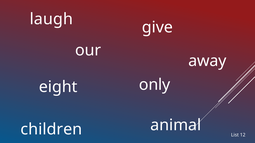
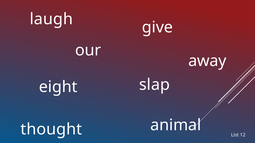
only: only -> slap
children: children -> thought
